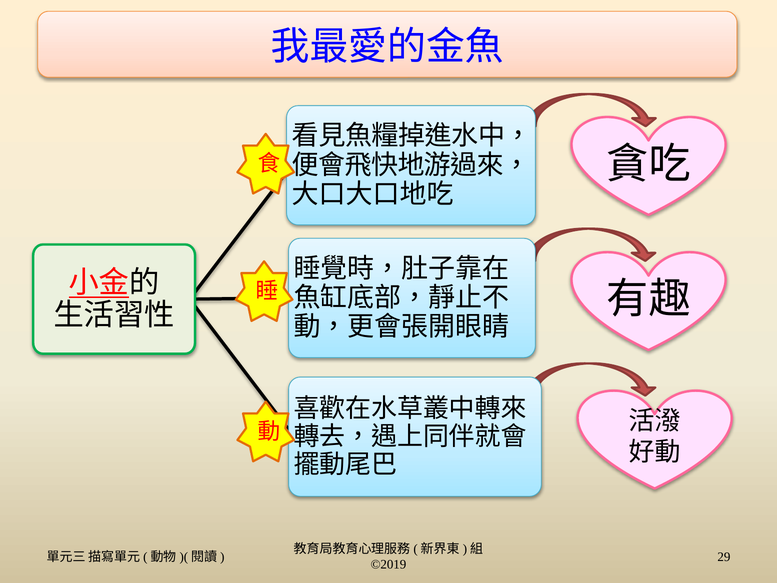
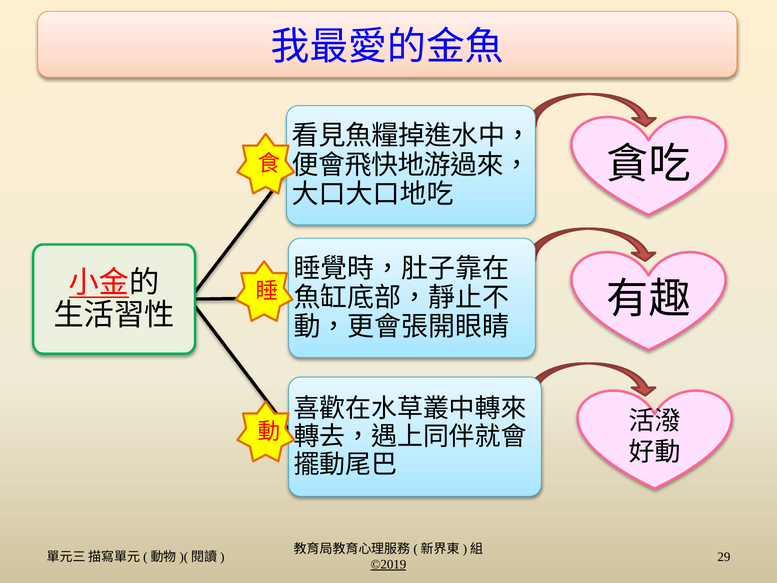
©2019 underline: none -> present
